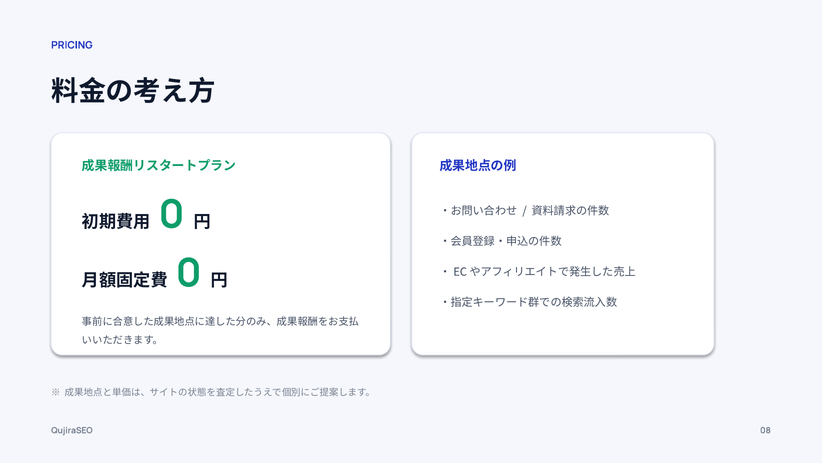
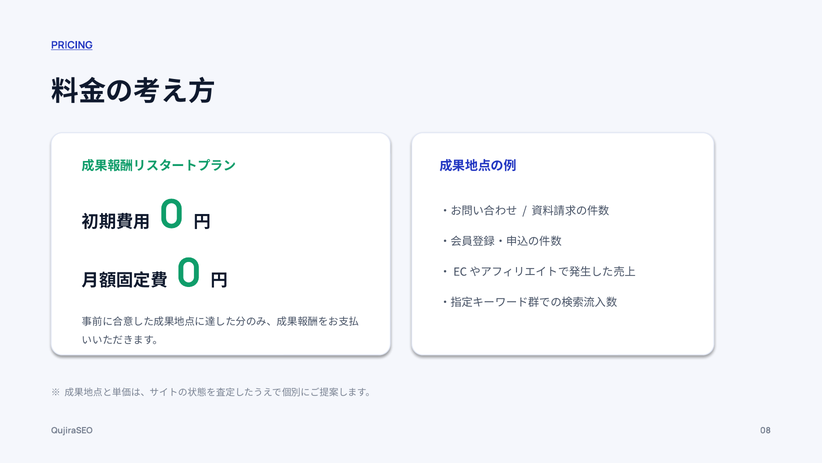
PRICING underline: none -> present
